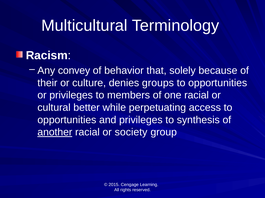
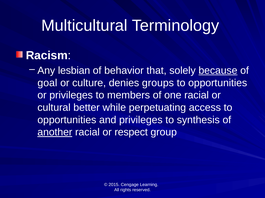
convey: convey -> lesbian
because underline: none -> present
their: their -> goal
society: society -> respect
